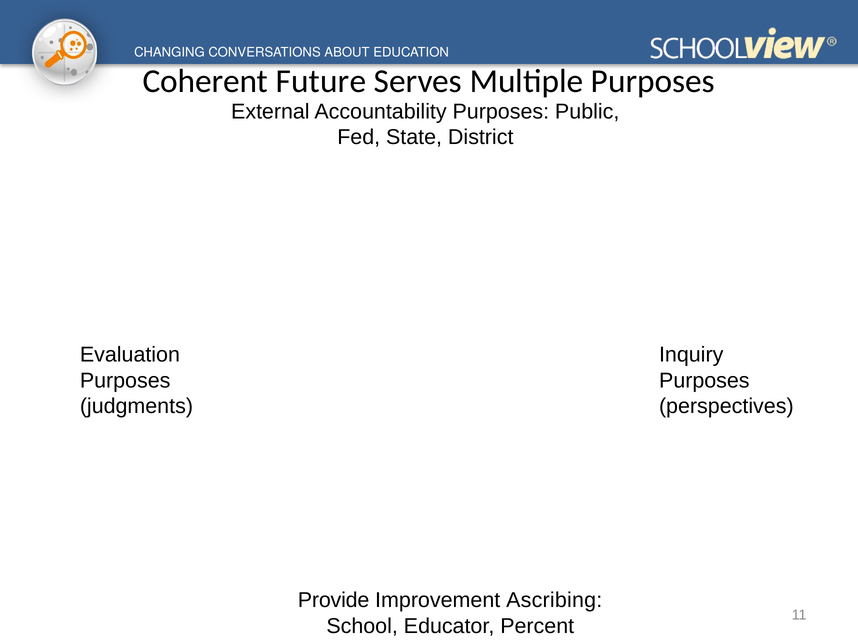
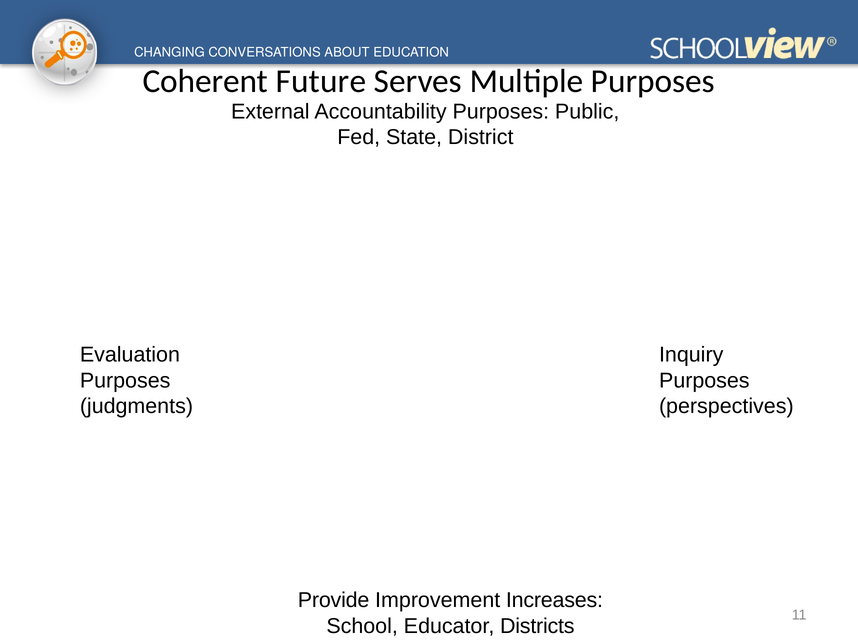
Ascribing: Ascribing -> Increases
Percent: Percent -> Districts
